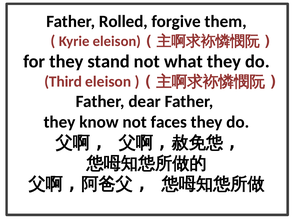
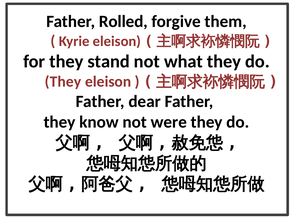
Third at (63, 81): Third -> They
faces: faces -> were
